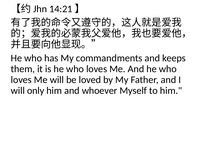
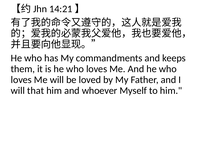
only: only -> that
